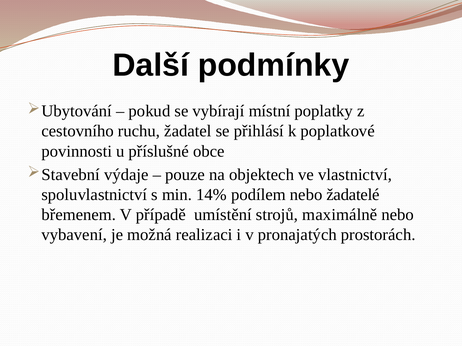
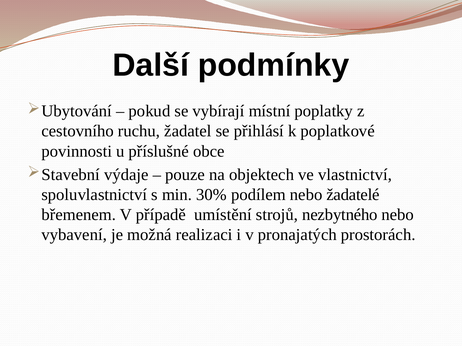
14%: 14% -> 30%
maximálně: maximálně -> nezbytného
